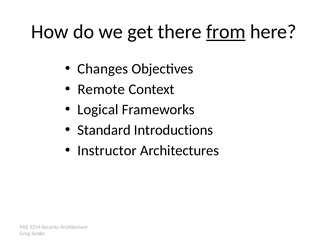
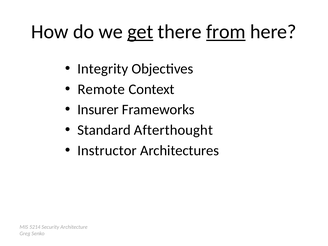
get underline: none -> present
Changes: Changes -> Integrity
Logical: Logical -> Insurer
Introductions: Introductions -> Afterthought
